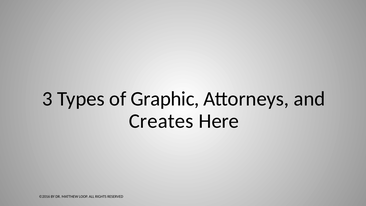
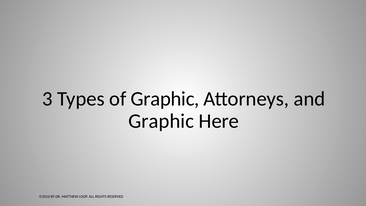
Creates at (161, 121): Creates -> Graphic
